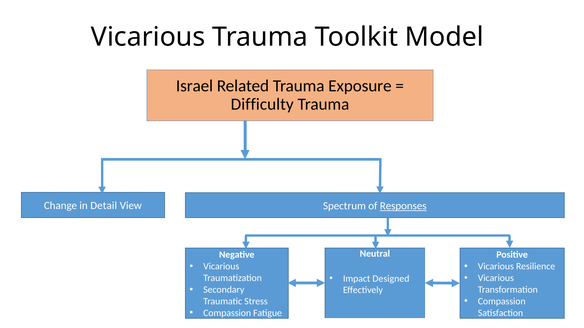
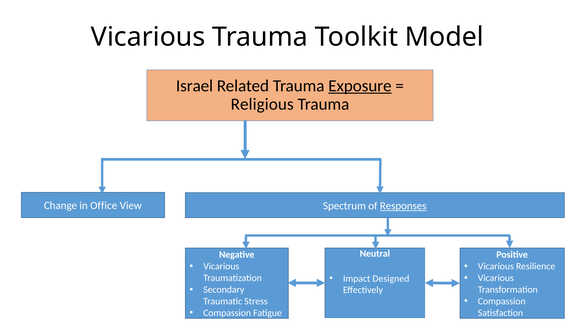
Exposure underline: none -> present
Difficulty: Difficulty -> Religious
Detail: Detail -> Office
